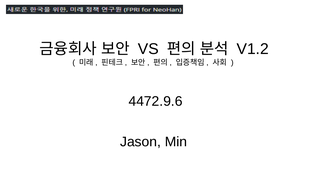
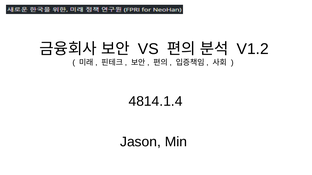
4472.9.6: 4472.9.6 -> 4814.1.4
